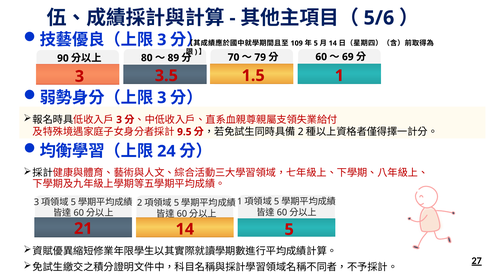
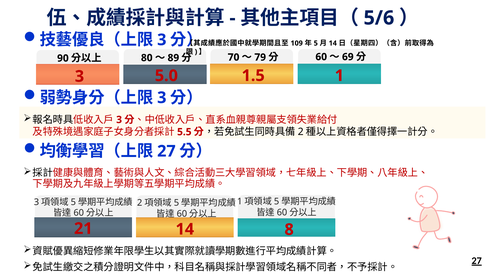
3.5: 3.5 -> 5.0
9.5: 9.5 -> 5.5
24 at (166, 151): 24 -> 27
14 5: 5 -> 8
